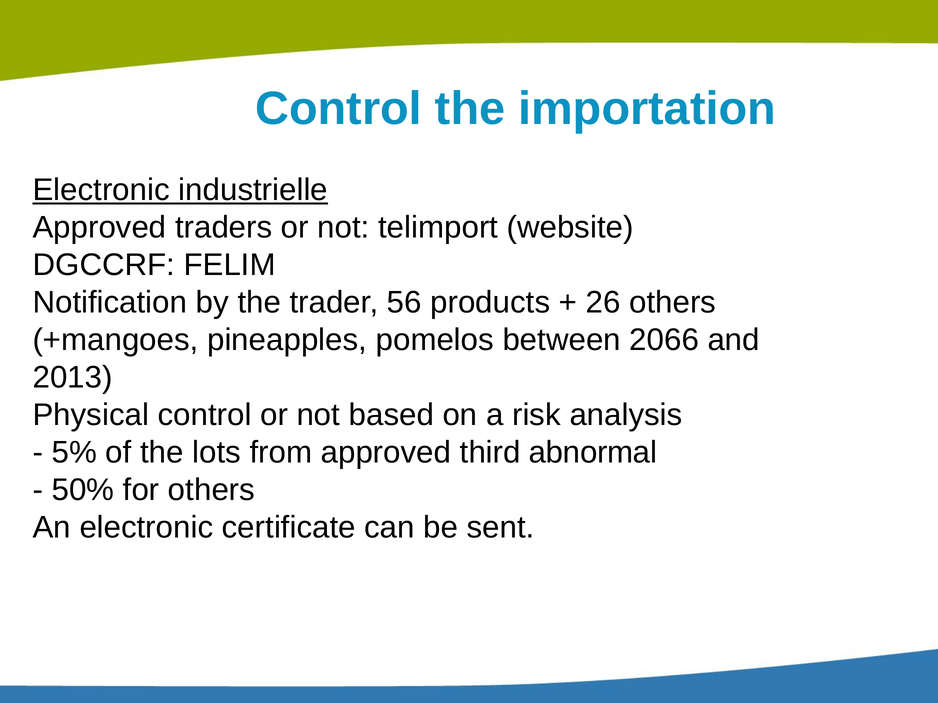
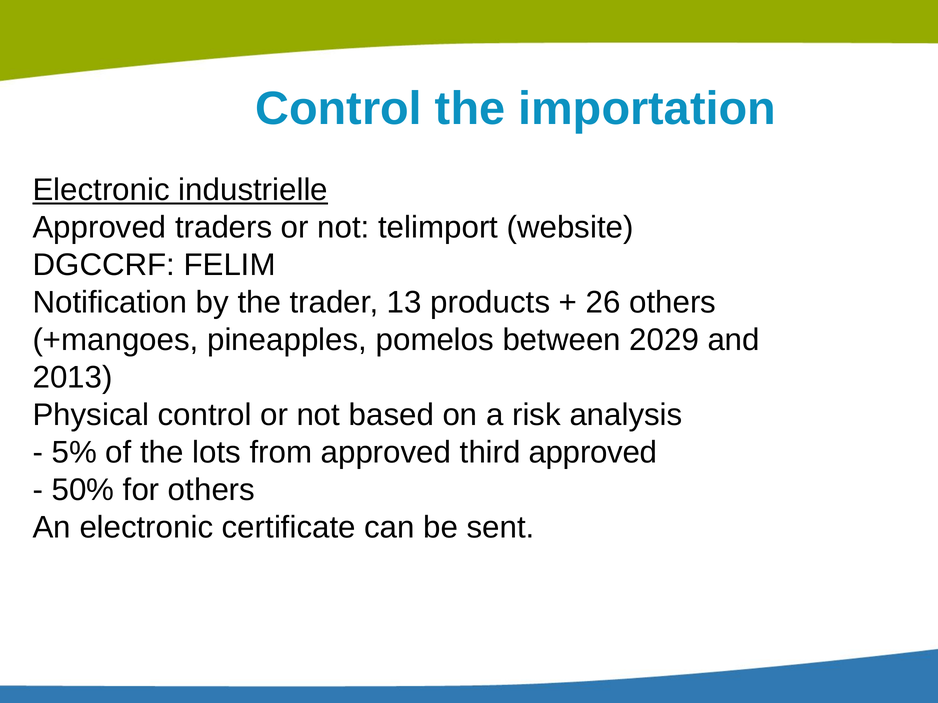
56: 56 -> 13
2066: 2066 -> 2029
third abnormal: abnormal -> approved
